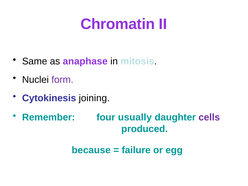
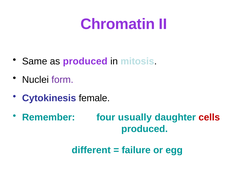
as anaphase: anaphase -> produced
joining: joining -> female
cells colour: purple -> red
because: because -> different
